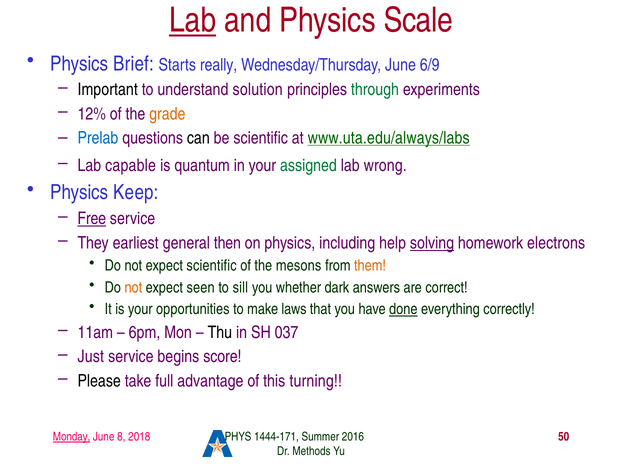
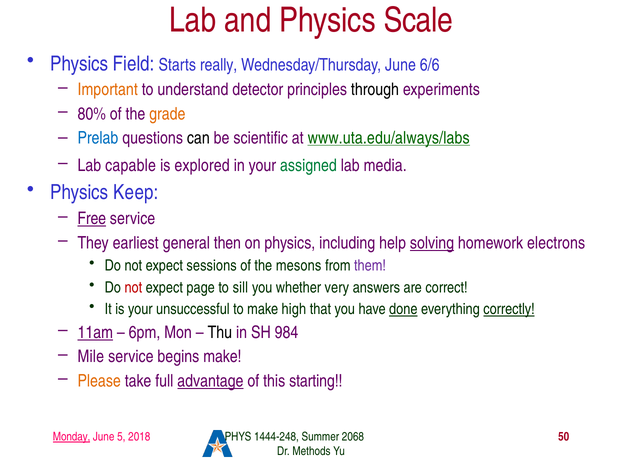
Lab at (193, 21) underline: present -> none
Brief: Brief -> Field
6/9: 6/9 -> 6/6
Important colour: black -> orange
solution: solution -> detector
through colour: green -> black
12%: 12% -> 80%
quantum: quantum -> explored
wrong: wrong -> media
expect scientific: scientific -> sessions
them colour: orange -> purple
not at (133, 287) colour: orange -> red
seen: seen -> page
dark: dark -> very
opportunities: opportunities -> unsuccessful
laws: laws -> high
correctly underline: none -> present
11am underline: none -> present
037: 037 -> 984
Just: Just -> Mile
begins score: score -> make
Please colour: black -> orange
advantage underline: none -> present
turning: turning -> starting
8: 8 -> 5
1444-171: 1444-171 -> 1444-248
2016: 2016 -> 2068
